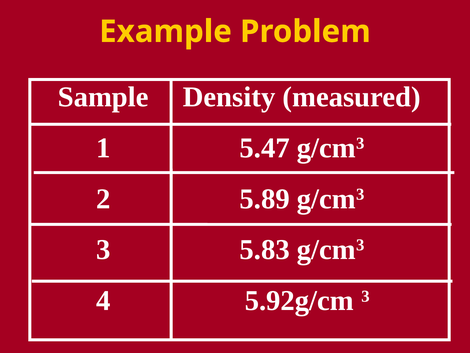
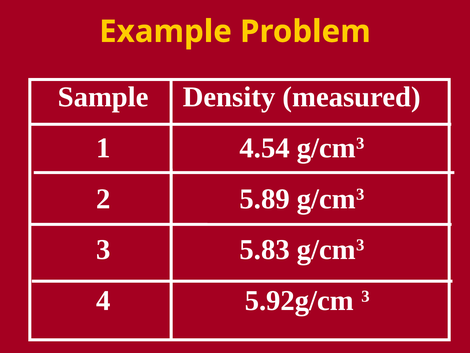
5.47: 5.47 -> 4.54
